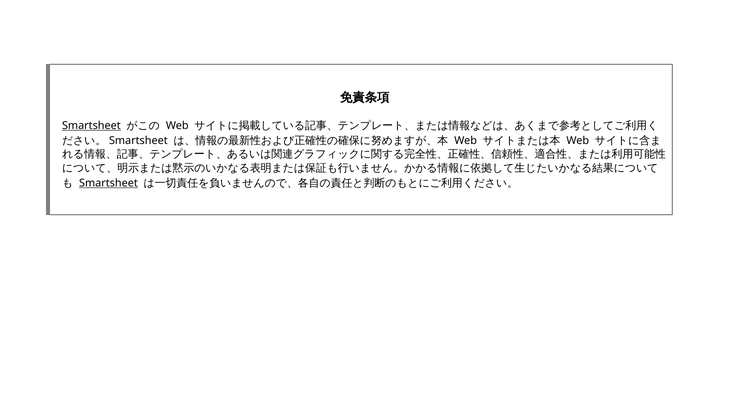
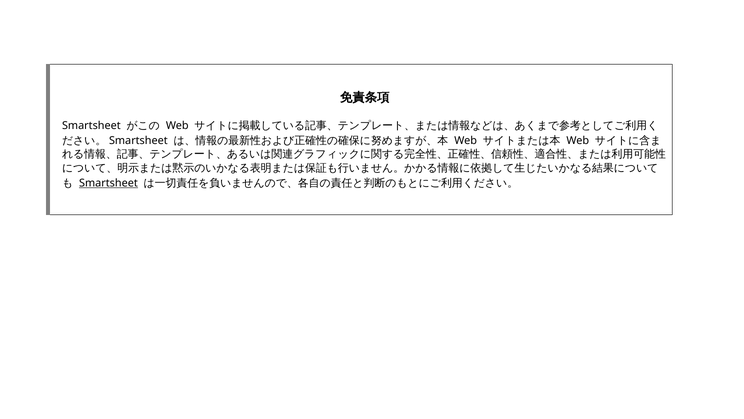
Smartsheet at (91, 125) underline: present -> none
